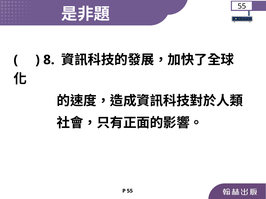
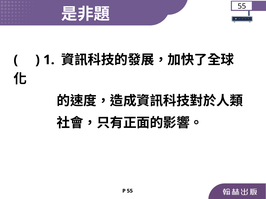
8: 8 -> 1
